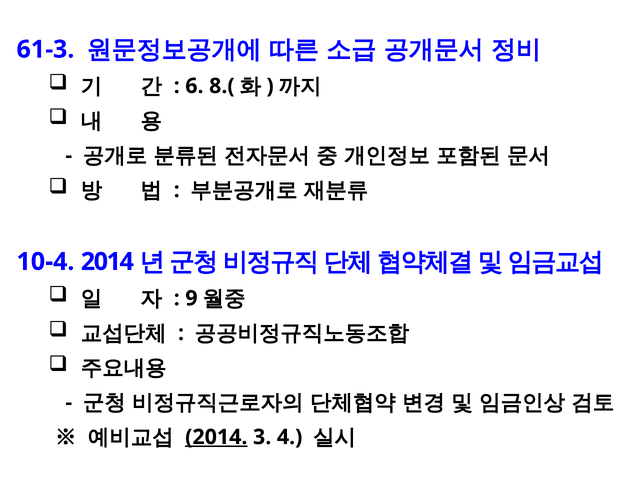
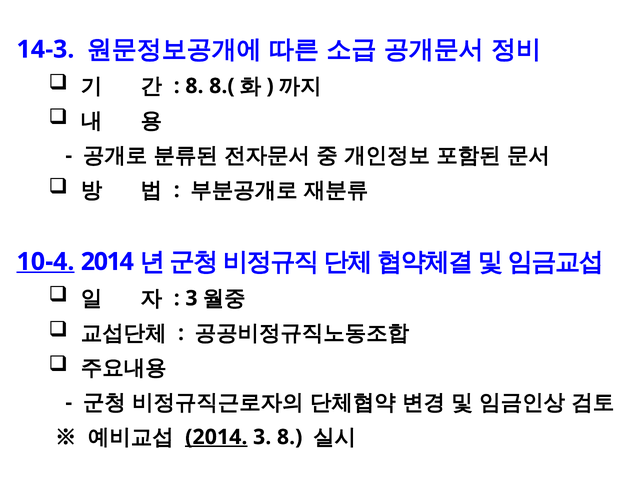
61-3: 61-3 -> 14-3
6 at (194, 86): 6 -> 8
10-4 underline: none -> present
9 at (191, 298): 9 -> 3
3 4: 4 -> 8
